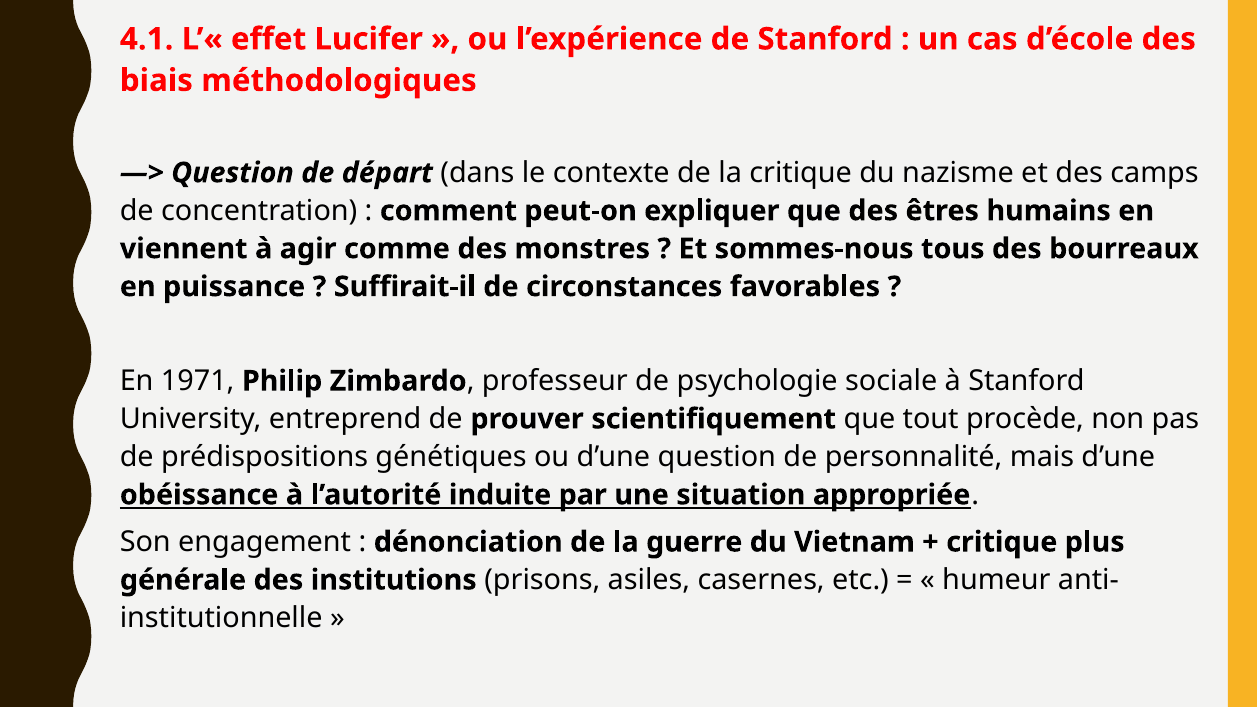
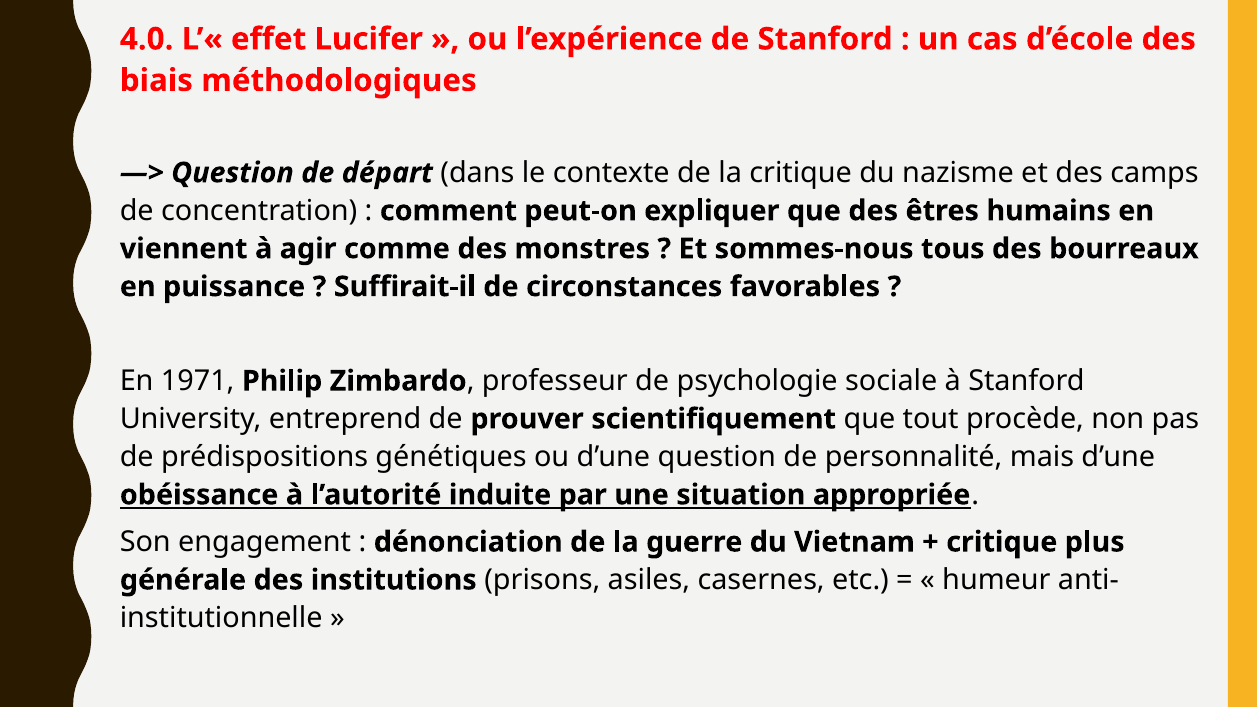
4.1: 4.1 -> 4.0
